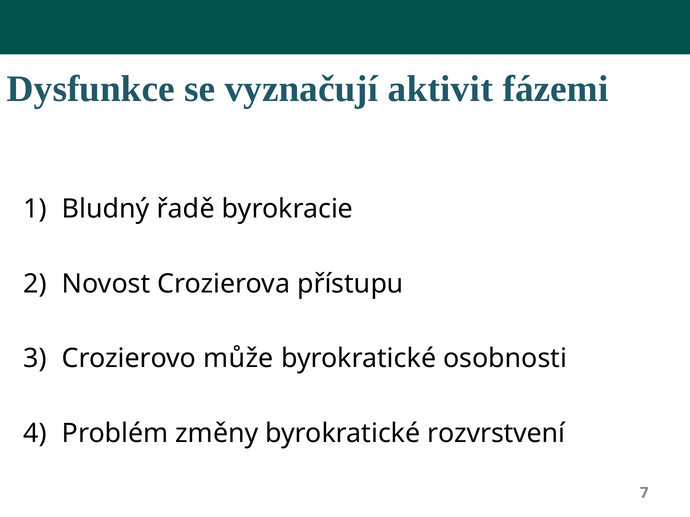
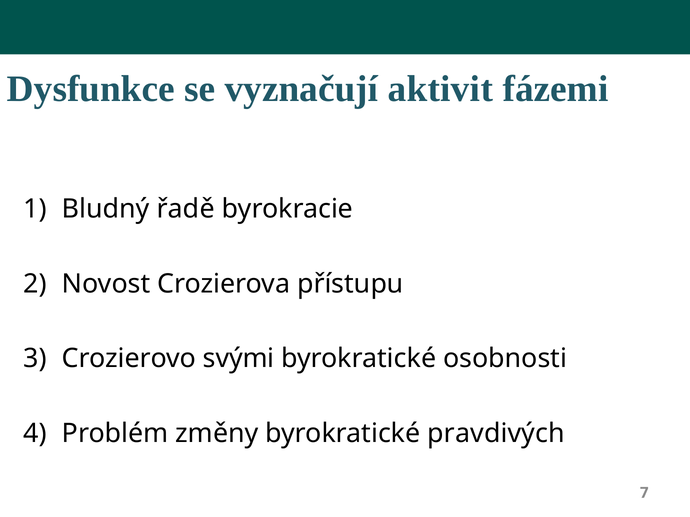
může: může -> svými
rozvrstvení: rozvrstvení -> pravdivých
